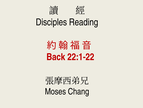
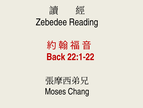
Disciples: Disciples -> Zebedee
